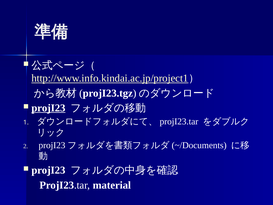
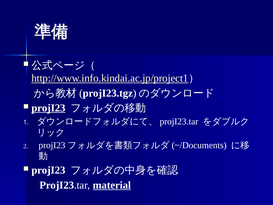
material underline: none -> present
